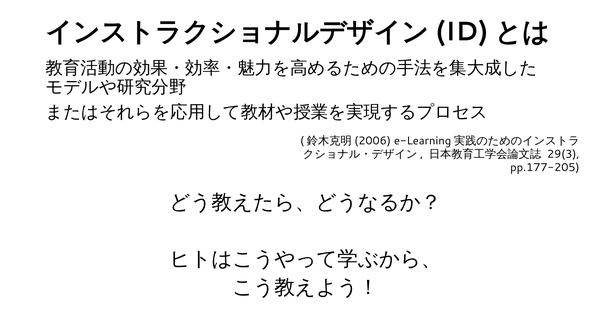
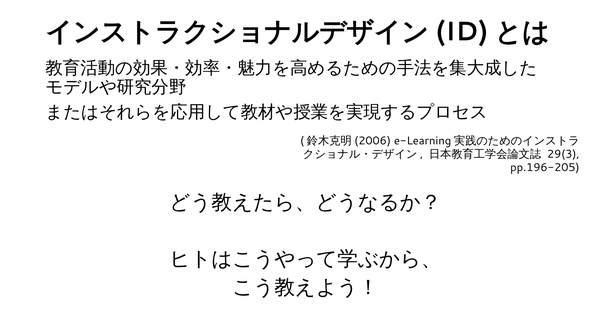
pp.177-205: pp.177-205 -> pp.196-205
